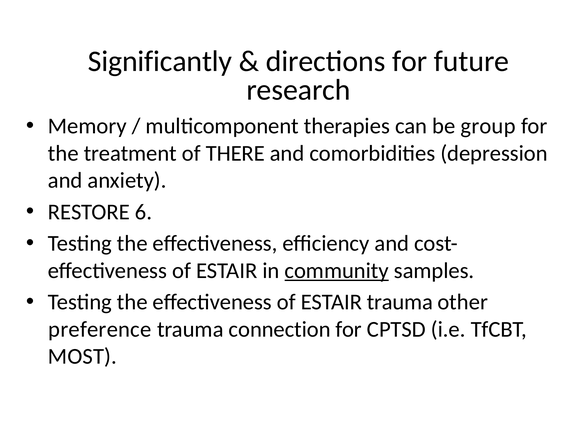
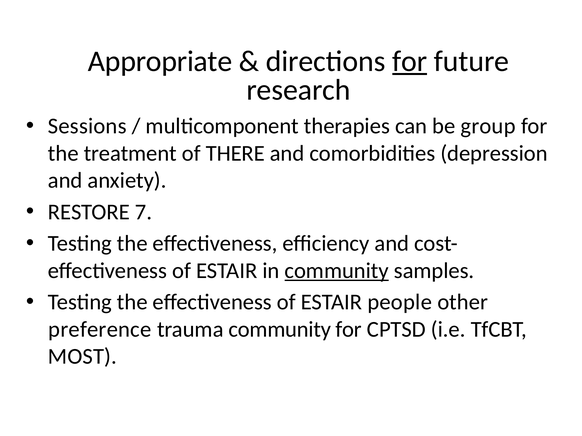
Significantly: Significantly -> Appropriate
for at (410, 61) underline: none -> present
Memory: Memory -> Sessions
6: 6 -> 7
ESTAIR trauma: trauma -> people
trauma connection: connection -> community
